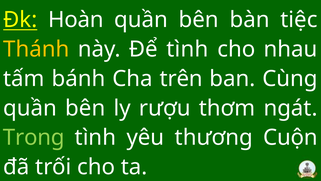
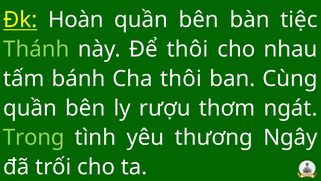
Thánh colour: yellow -> light green
Để tình: tình -> thôi
Cha trên: trên -> thôi
Cuộn: Cuộn -> Ngây
